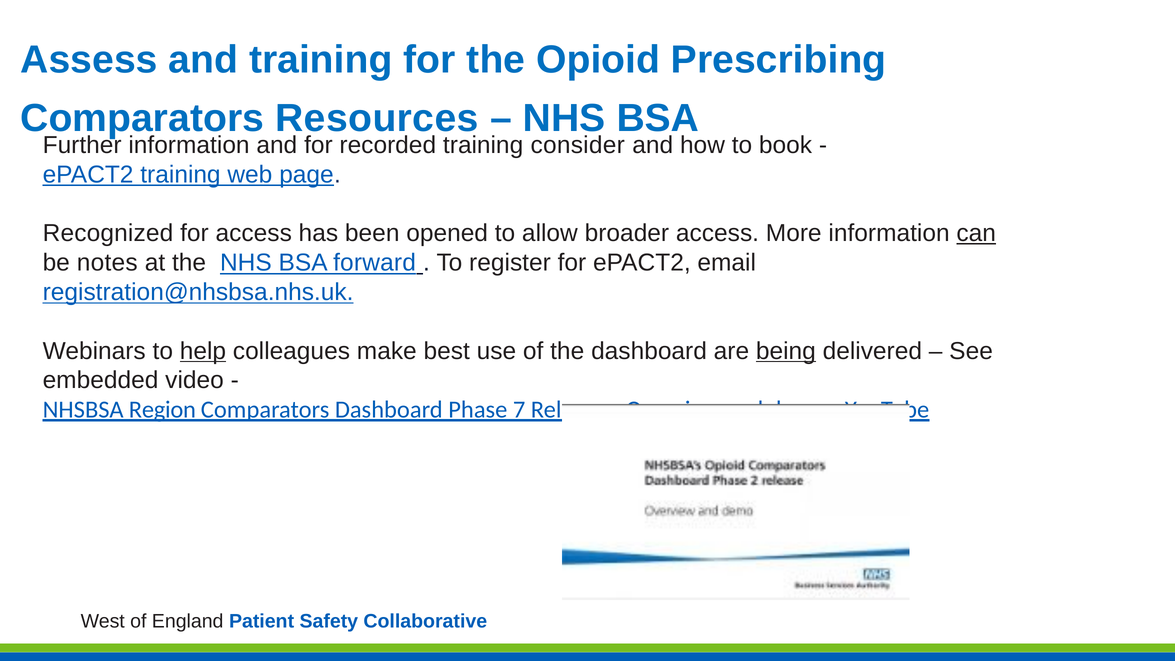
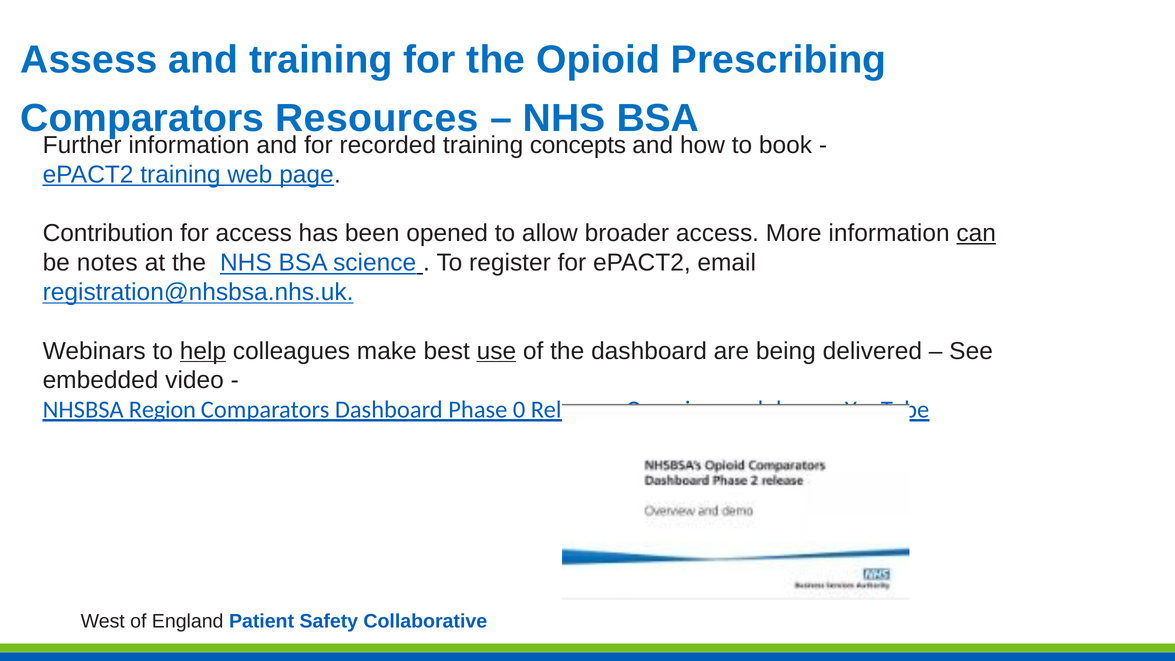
consider: consider -> concepts
Recognized: Recognized -> Contribution
forward: forward -> science
use underline: none -> present
being underline: present -> none
7: 7 -> 0
